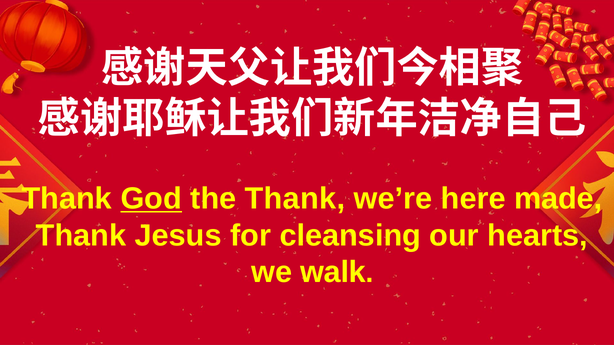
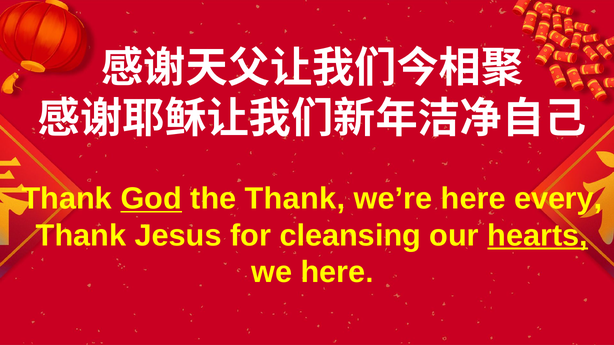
made: made -> every
hearts underline: none -> present
we walk: walk -> here
